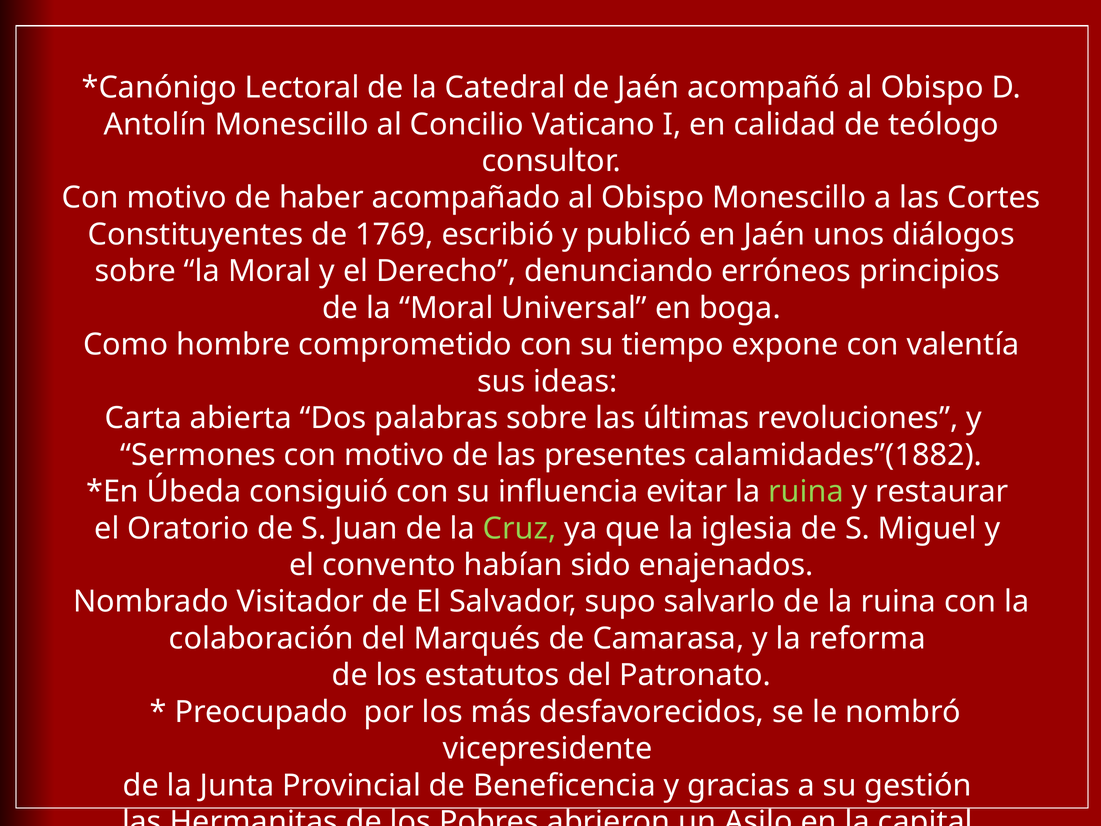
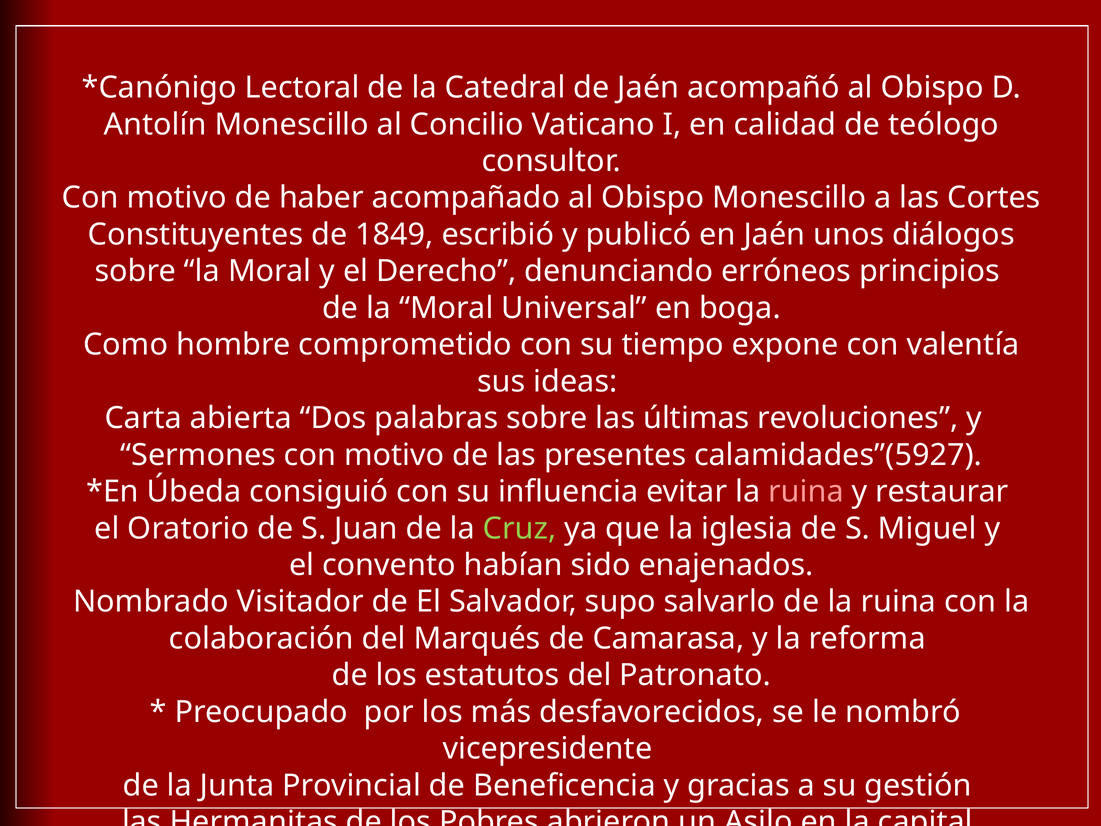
1769: 1769 -> 1849
calamidades”(1882: calamidades”(1882 -> calamidades”(5927
ruina at (806, 492) colour: light green -> pink
